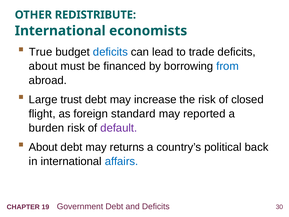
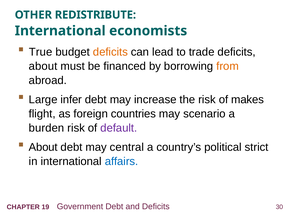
deficits at (110, 52) colour: blue -> orange
from colour: blue -> orange
trust: trust -> infer
closed: closed -> makes
standard: standard -> countries
reported: reported -> scenario
returns: returns -> central
back: back -> strict
